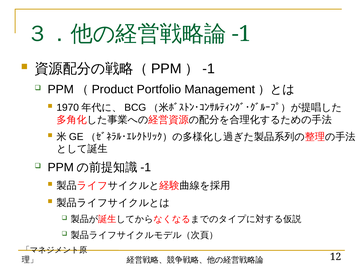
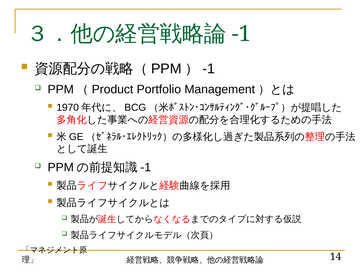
12: 12 -> 14
